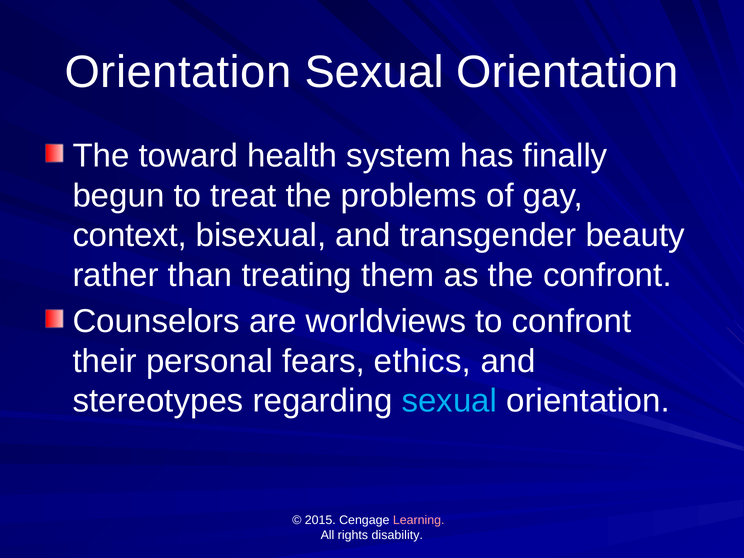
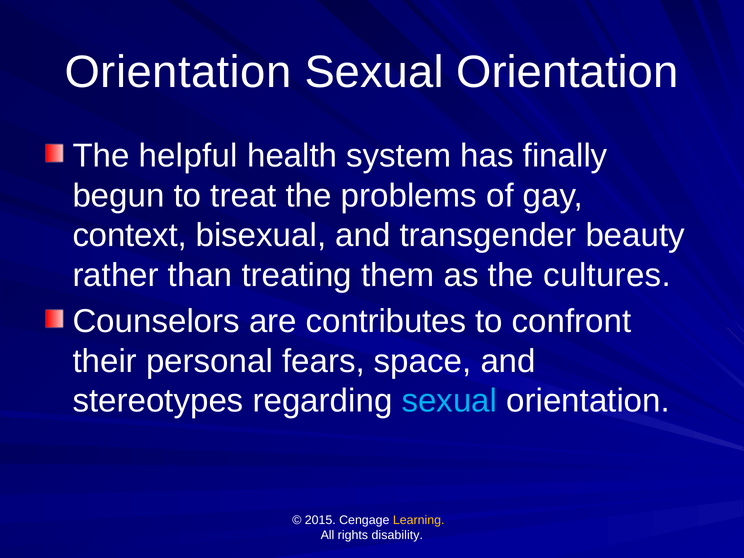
toward: toward -> helpful
the confront: confront -> cultures
worldviews: worldviews -> contributes
ethics: ethics -> space
Learning colour: pink -> yellow
